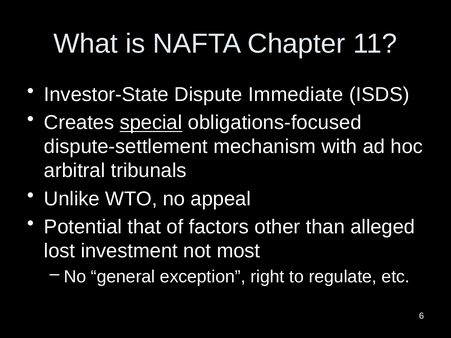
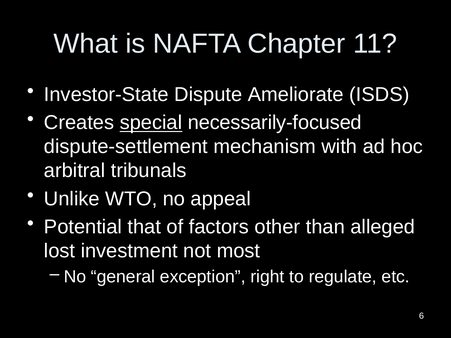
Immediate: Immediate -> Ameliorate
obligations-focused: obligations-focused -> necessarily-focused
